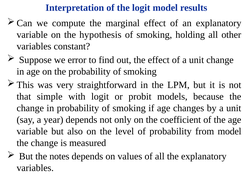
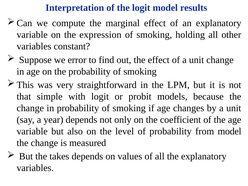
hypothesis: hypothesis -> expression
notes: notes -> takes
